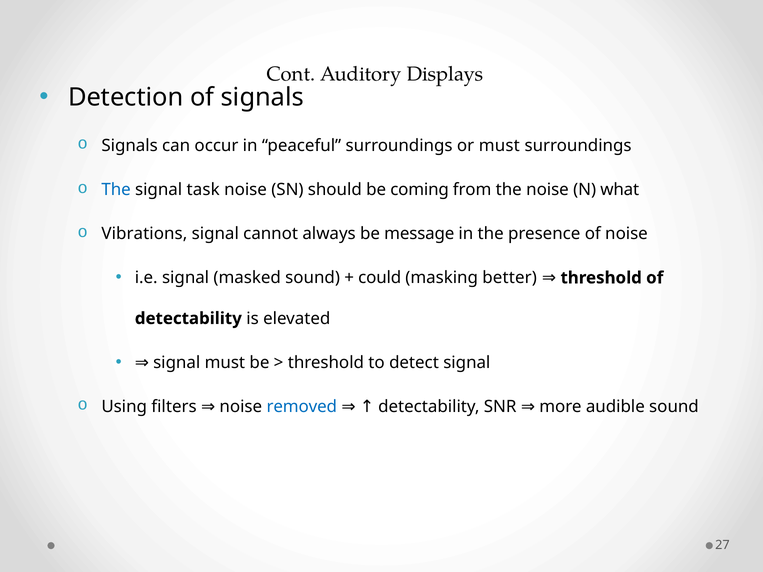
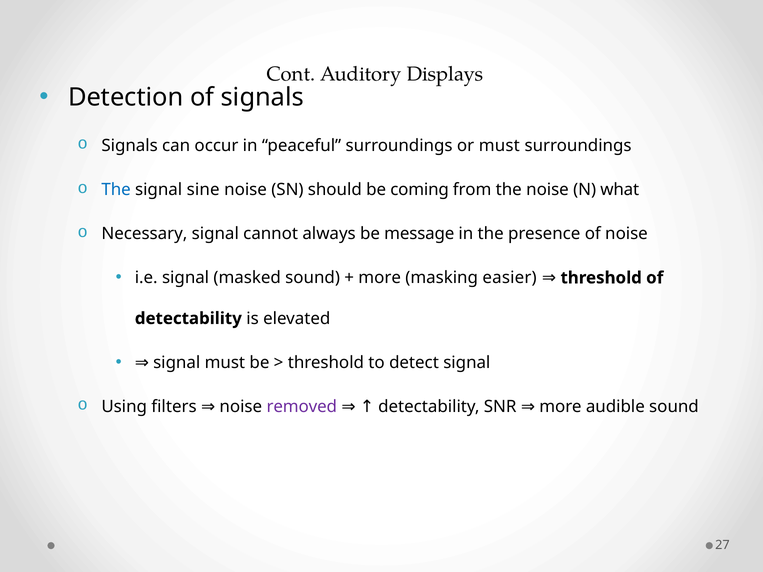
task: task -> sine
Vibrations: Vibrations -> Necessary
could at (380, 278): could -> more
better: better -> easier
removed colour: blue -> purple
